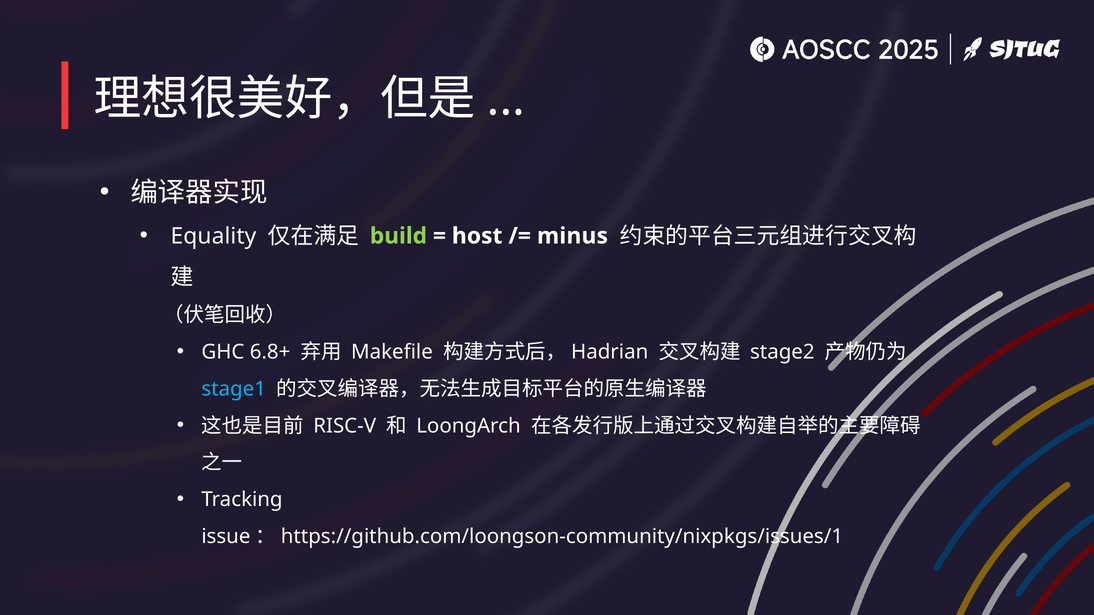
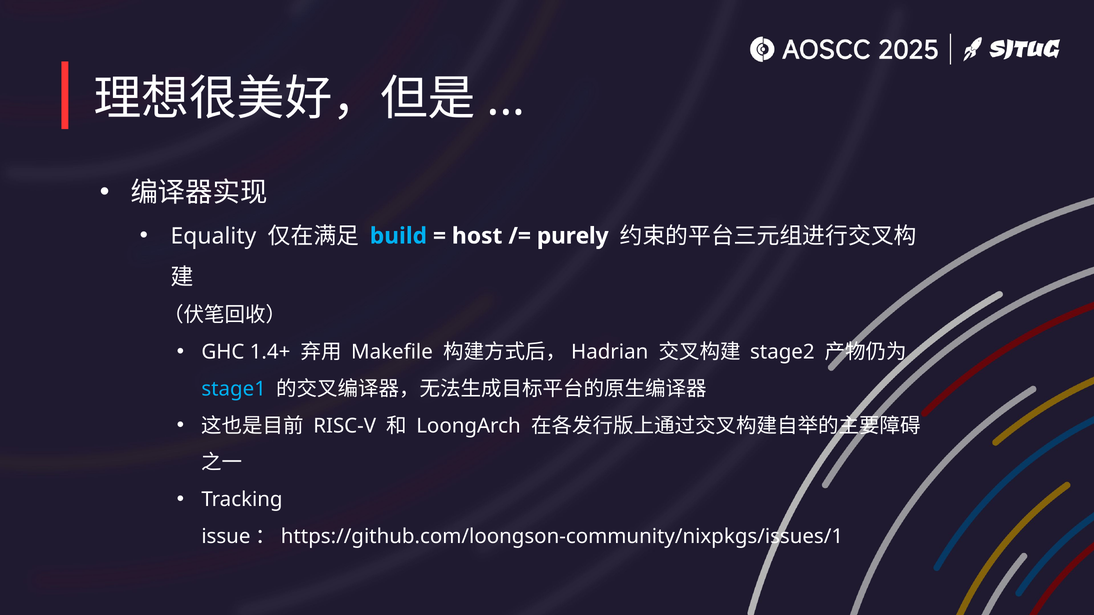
build colour: light green -> light blue
minus: minus -> purely
6.8+: 6.8+ -> 1.4+
